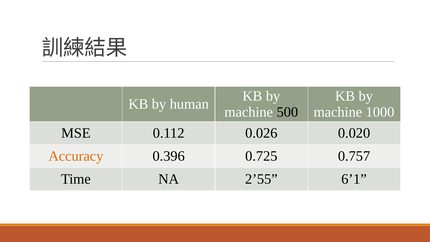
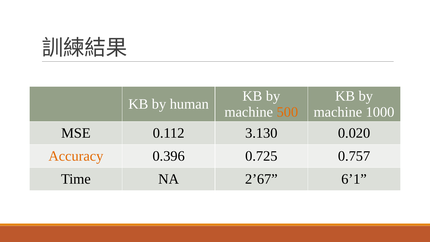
500 colour: black -> orange
0.026: 0.026 -> 3.130
2’55: 2’55 -> 2’67
